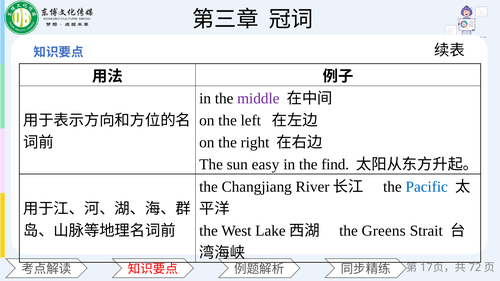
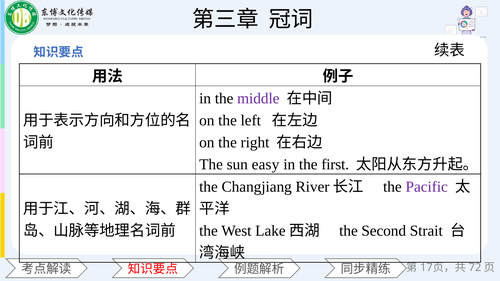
find: find -> first
Pacific colour: blue -> purple
Greens: Greens -> Second
